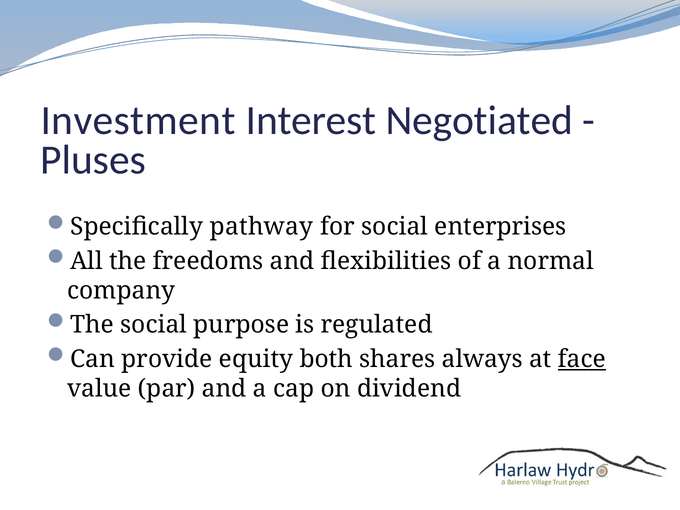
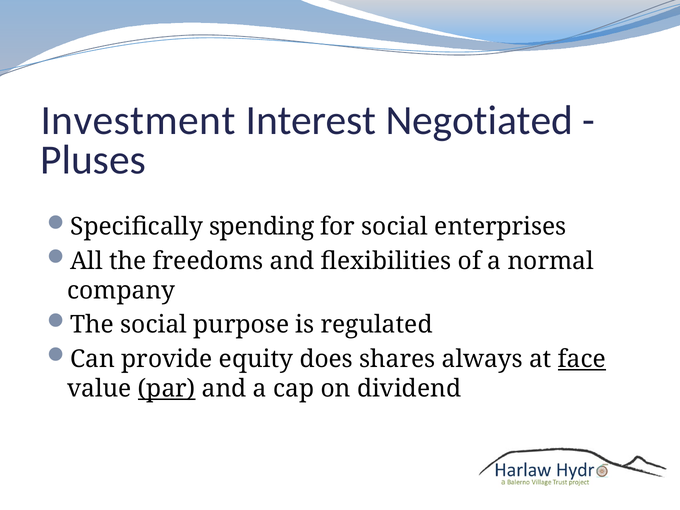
pathway: pathway -> spending
both: both -> does
par underline: none -> present
